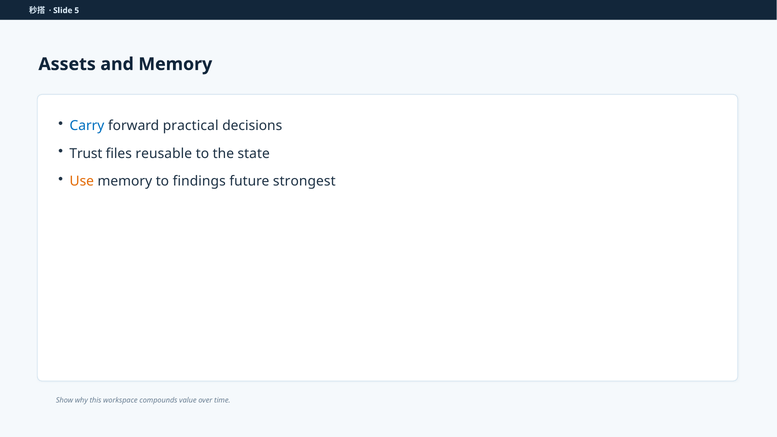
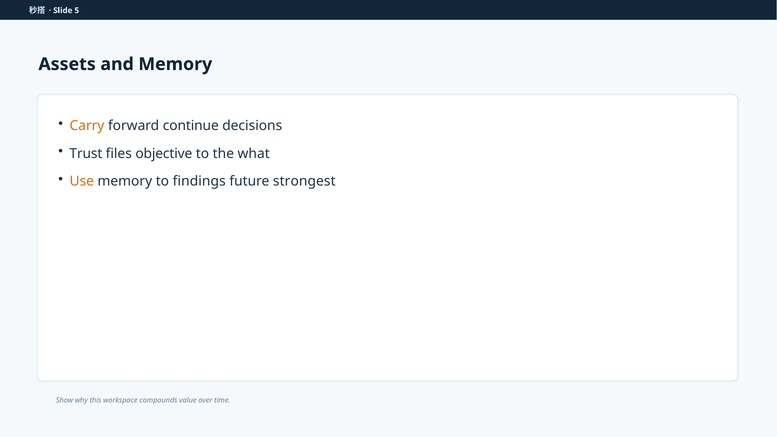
Carry colour: blue -> orange
practical: practical -> continue
reusable: reusable -> objective
state: state -> what
